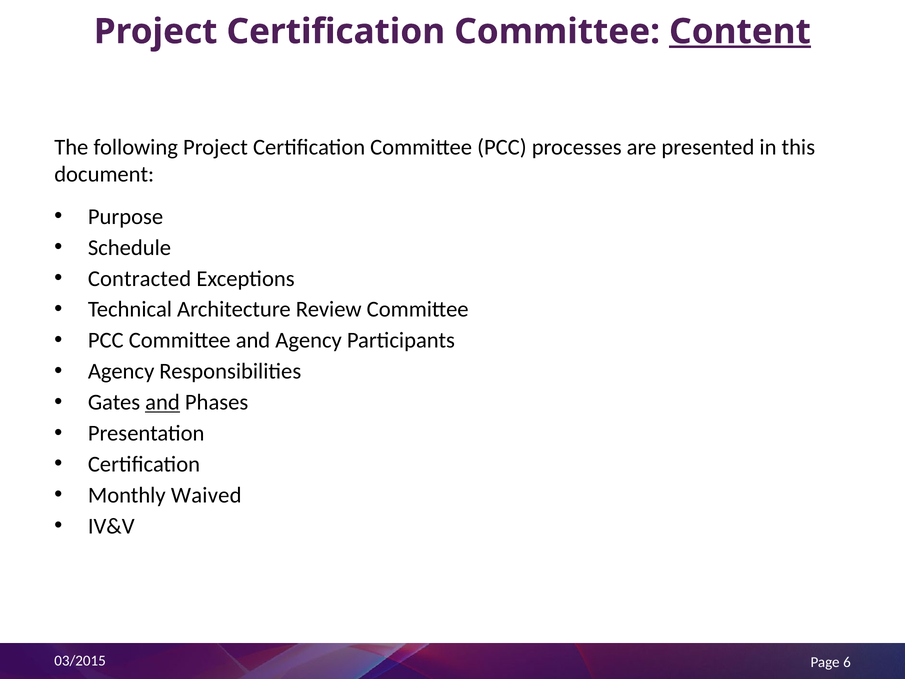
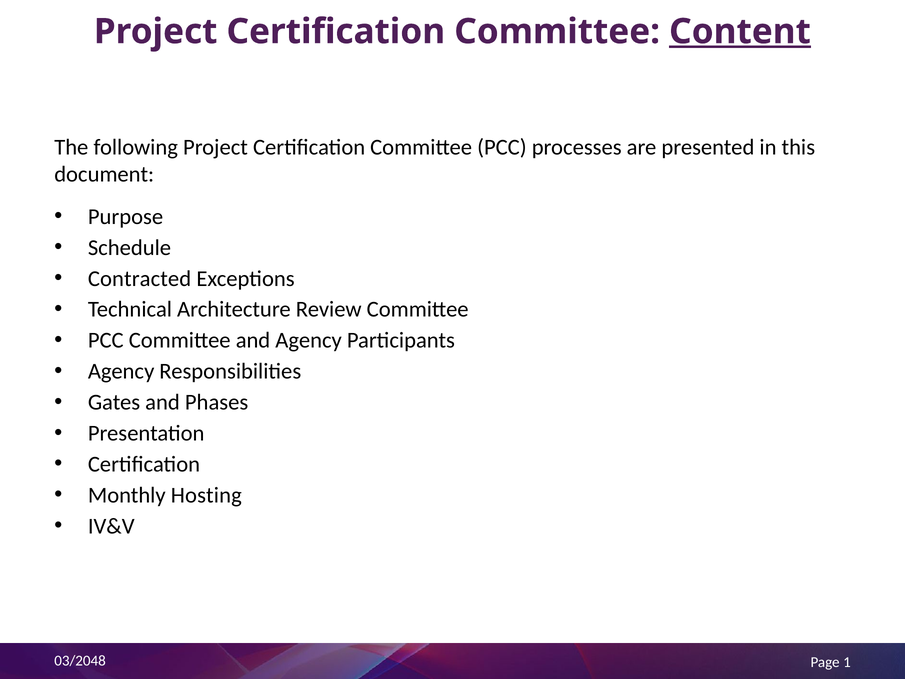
and at (163, 402) underline: present -> none
Waived: Waived -> Hosting
03/2015: 03/2015 -> 03/2048
6: 6 -> 1
